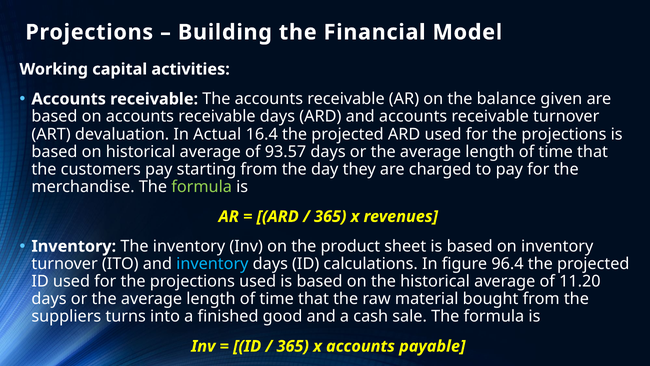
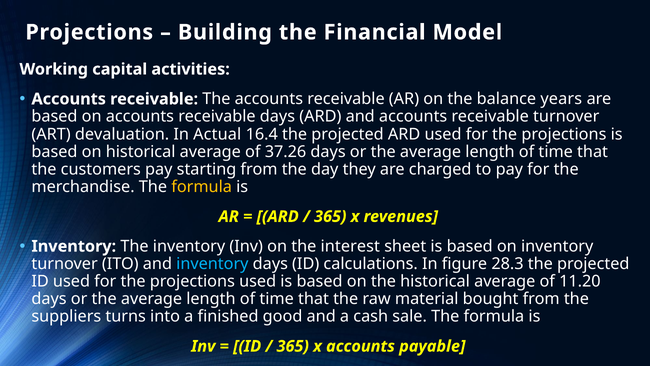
given: given -> years
93.57: 93.57 -> 37.26
formula at (202, 187) colour: light green -> yellow
product: product -> interest
96.4: 96.4 -> 28.3
